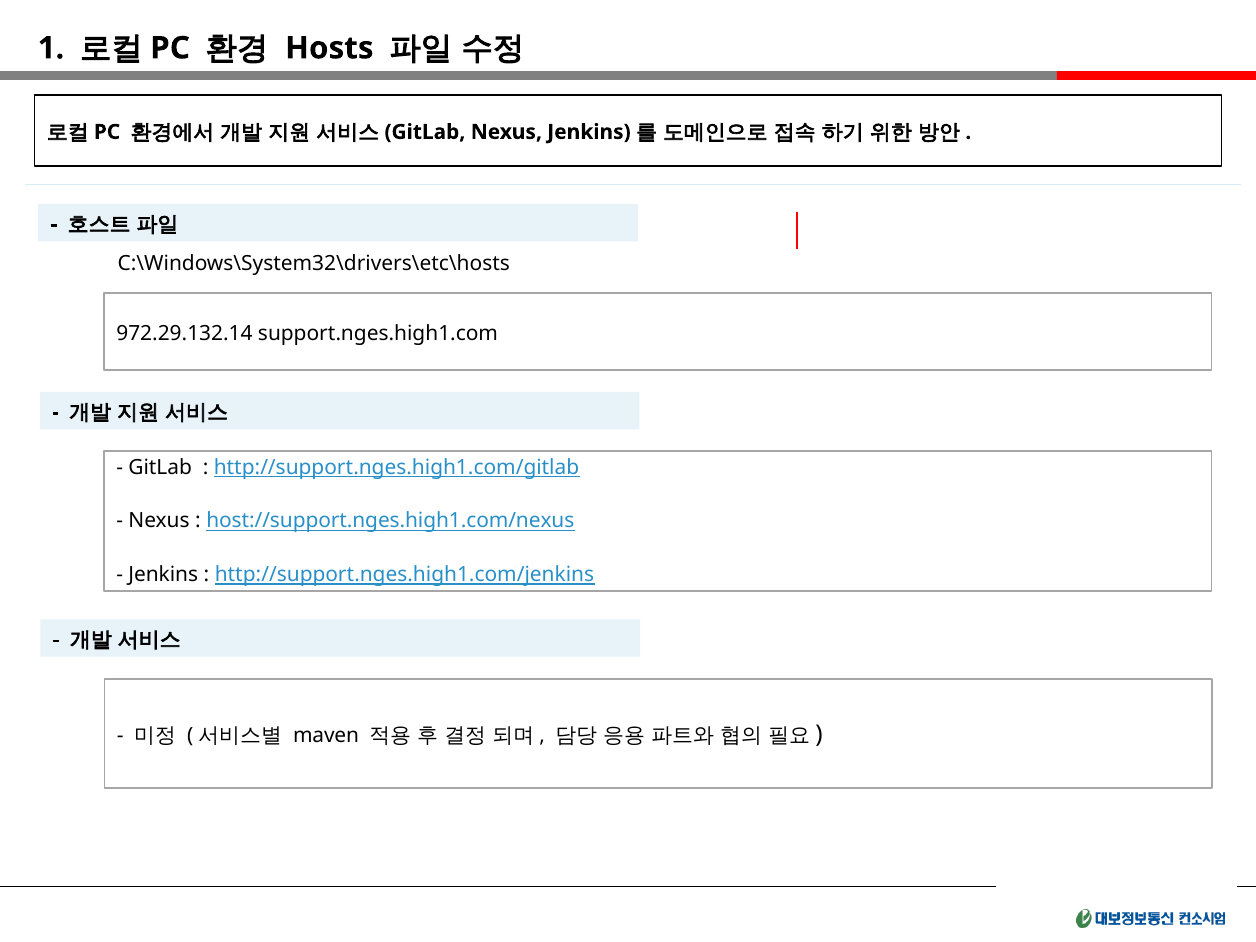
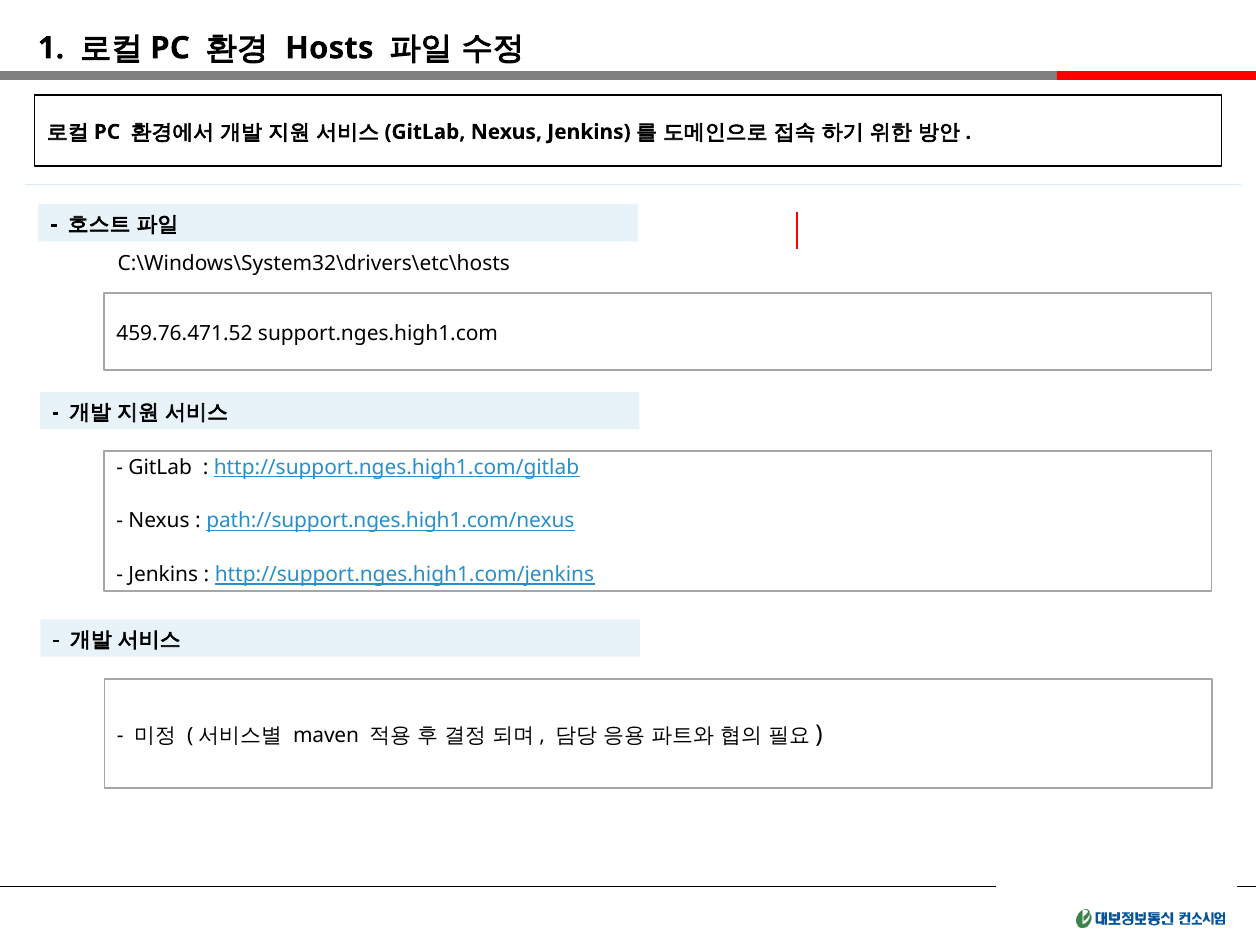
972.29.132.14: 972.29.132.14 -> 459.76.471.52
host://support.nges.high1.com/nexus: host://support.nges.high1.com/nexus -> path://support.nges.high1.com/nexus
